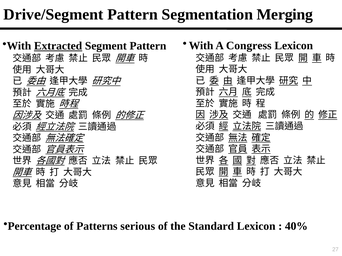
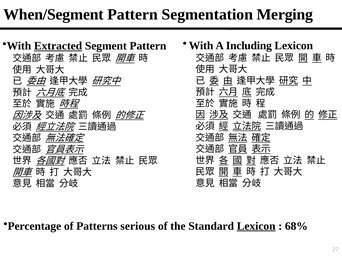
Drive/Segment: Drive/Segment -> When/Segment
Congress: Congress -> Including
Lexicon at (256, 226) underline: none -> present
40%: 40% -> 68%
